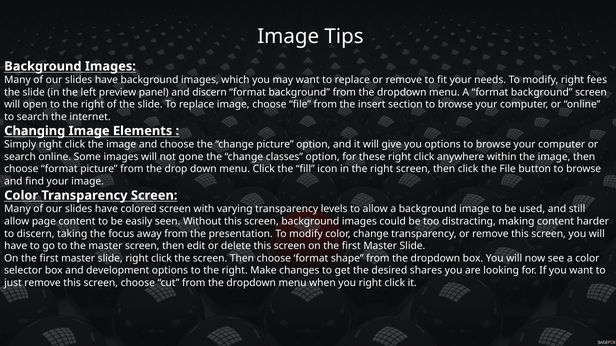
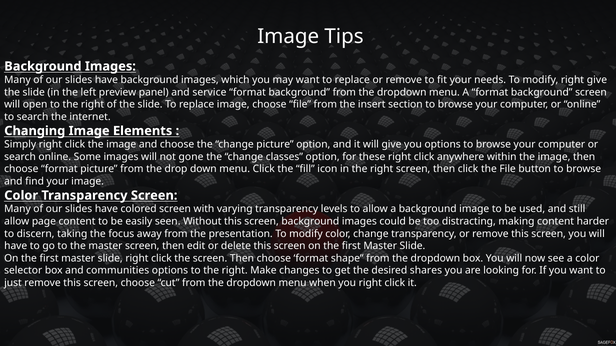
right fees: fees -> give
and discern: discern -> service
development: development -> communities
